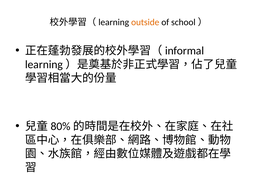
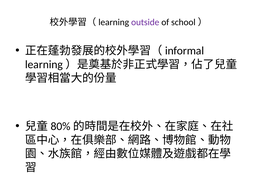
outside colour: orange -> purple
